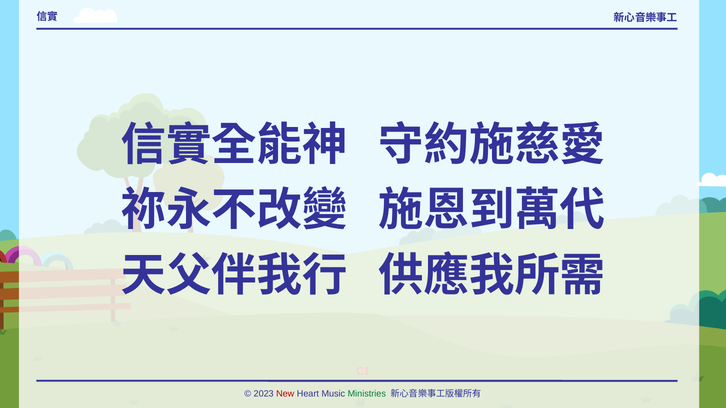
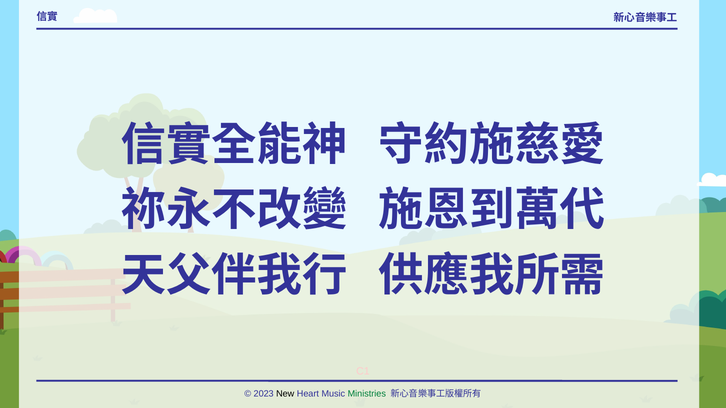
New colour: red -> black
